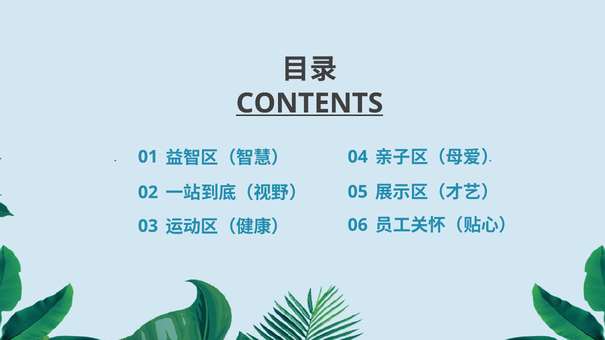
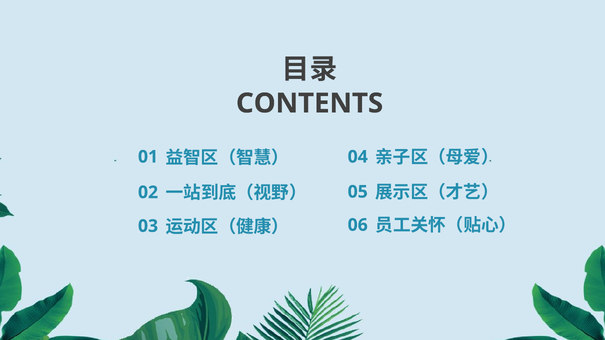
CONTENTS underline: present -> none
